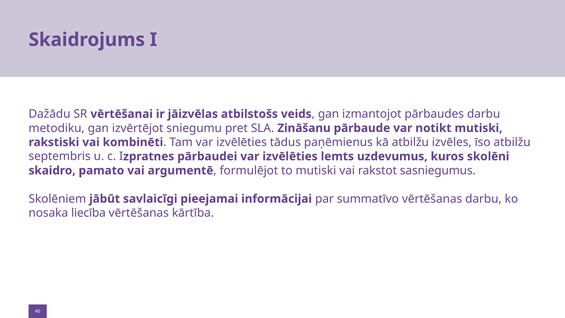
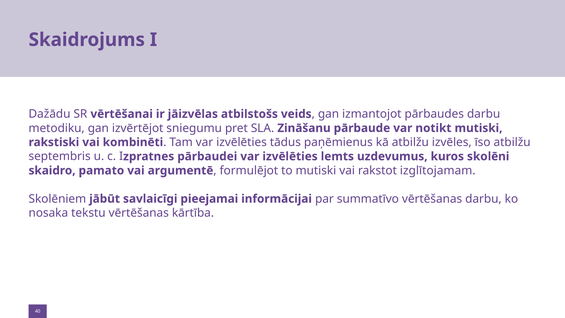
sasniegumus: sasniegumus -> izglītojamam
liecība: liecība -> tekstu
